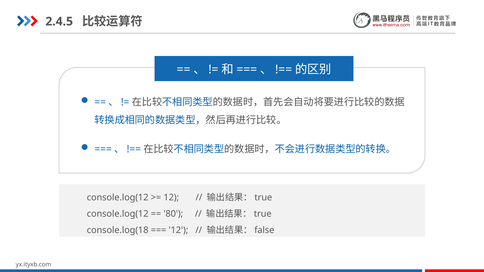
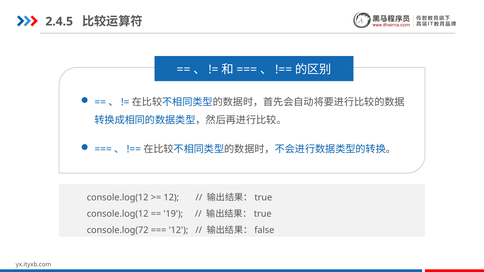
80: 80 -> 19
console.log(18: console.log(18 -> console.log(72
